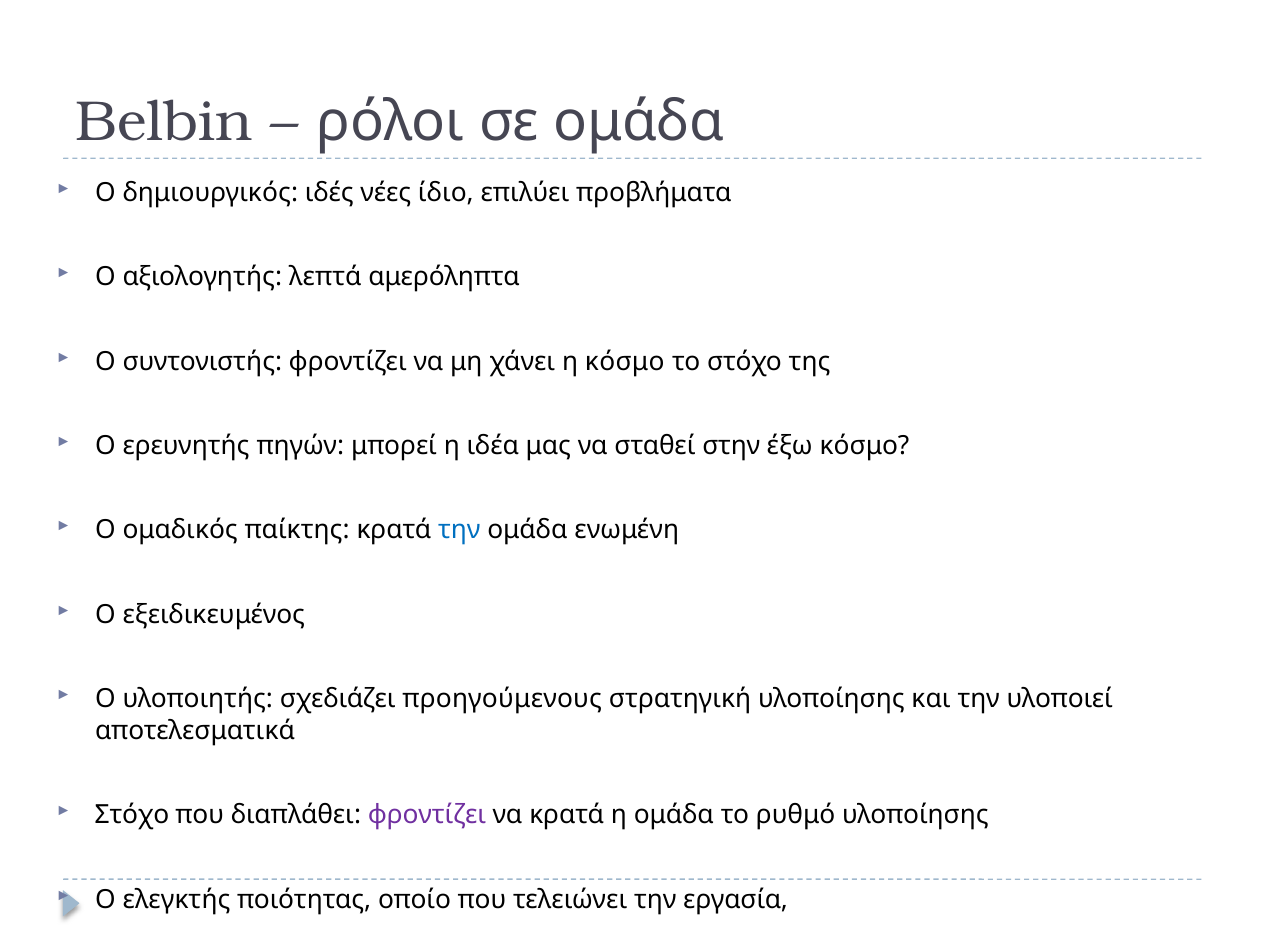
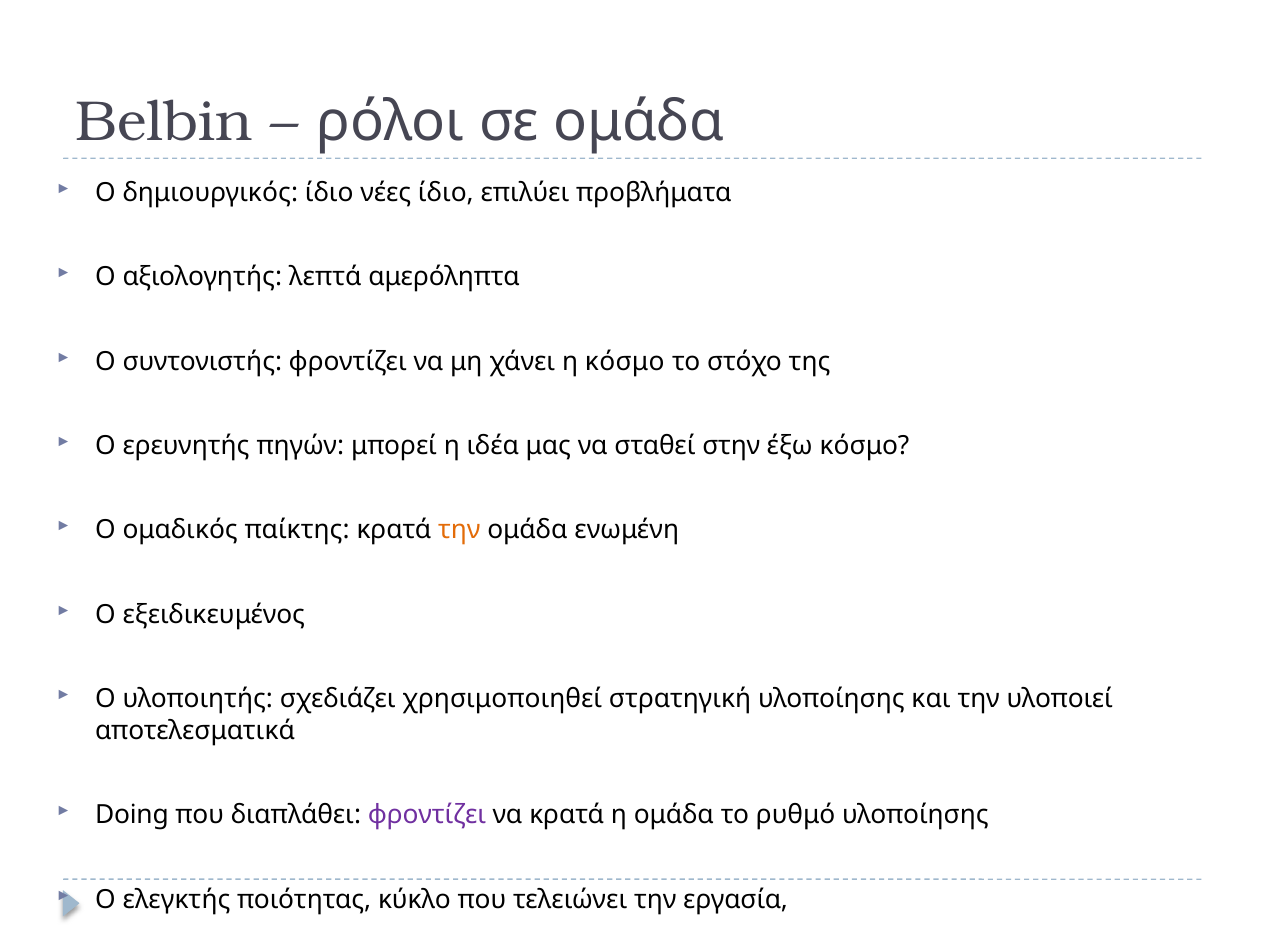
δημιουργικός ιδές: ιδές -> ίδιο
την at (459, 530) colour: blue -> orange
προηγούμενους: προηγούμενους -> χρησιμοποιηθεί
Στόχο at (132, 815): Στόχο -> Doing
οποίο: οποίο -> κύκλο
